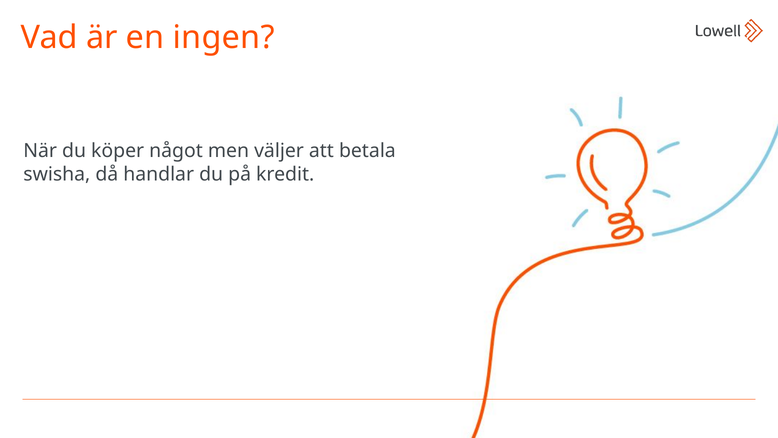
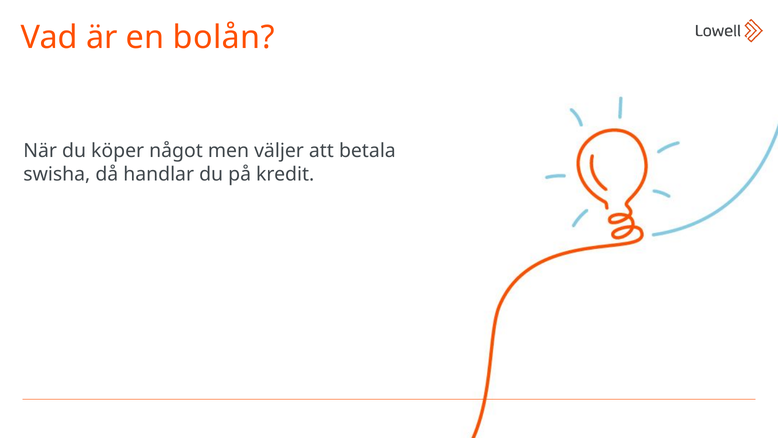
ingen: ingen -> bolån
